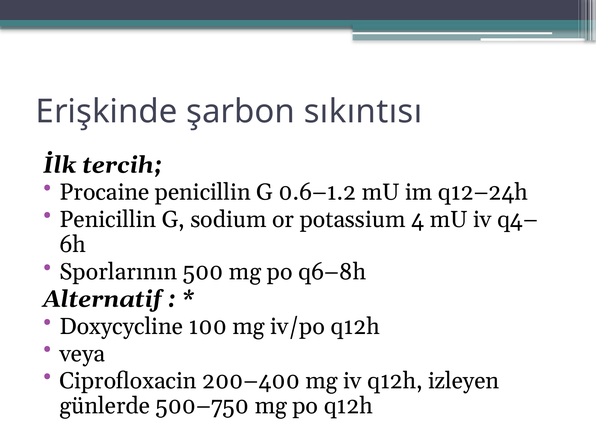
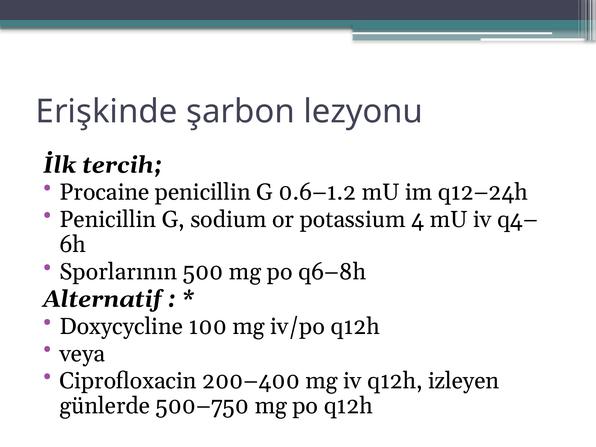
sıkıntısı: sıkıntısı -> lezyonu
